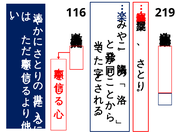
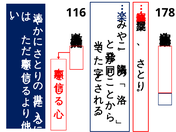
219: 219 -> 178
